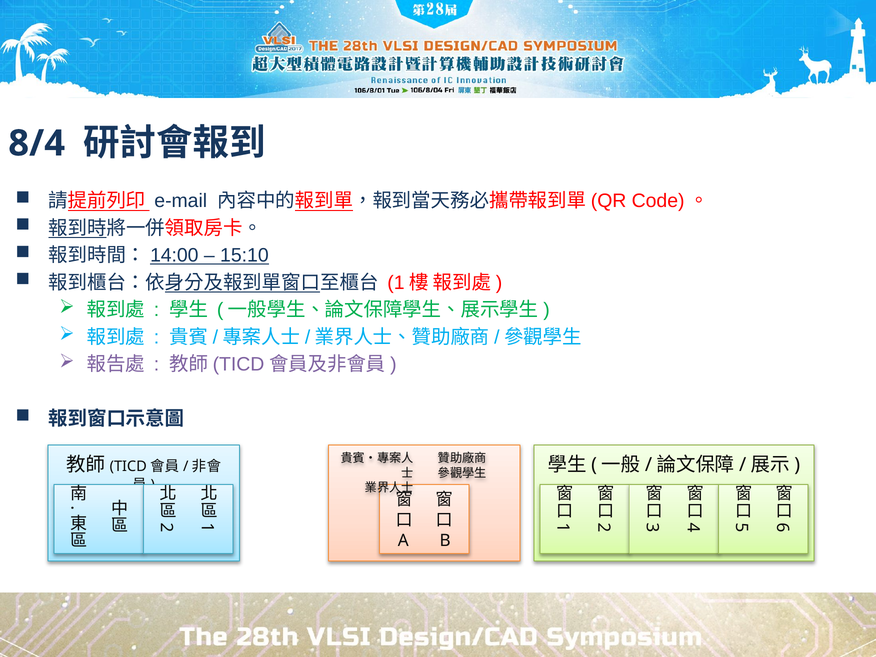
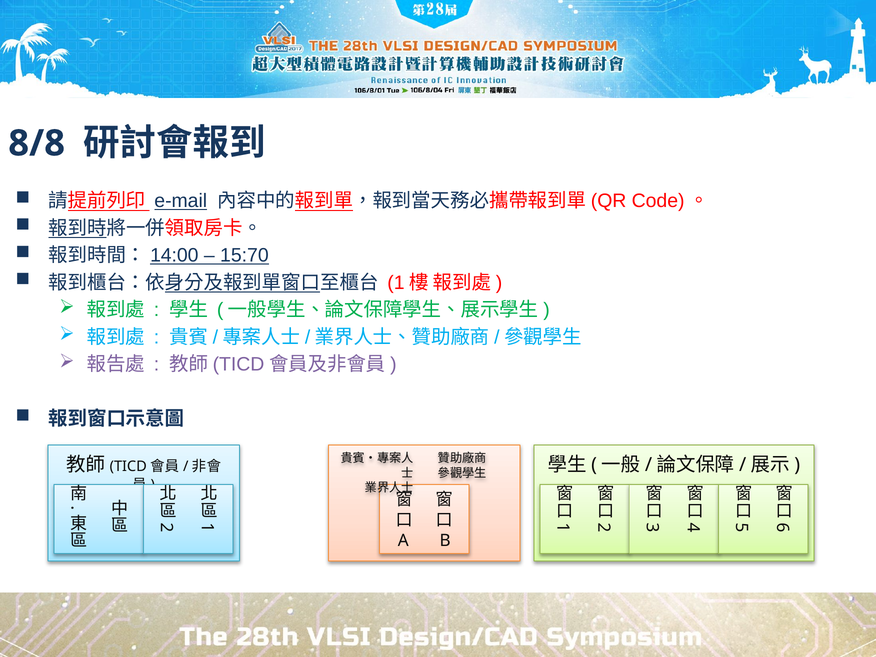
8/4: 8/4 -> 8/8
e-mail underline: none -> present
15:10: 15:10 -> 15:70
